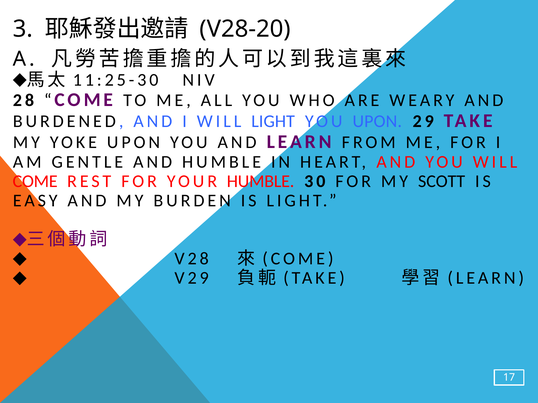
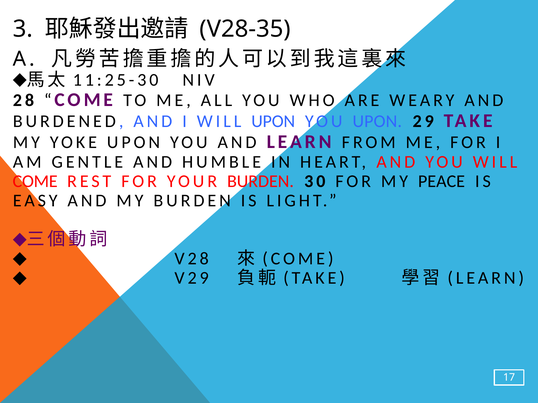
V28-20: V28-20 -> V28-35
WILL LIGHT: LIGHT -> UPON
YOUR HUMBLE: HUMBLE -> BURDEN
SCOTT: SCOTT -> PEACE
